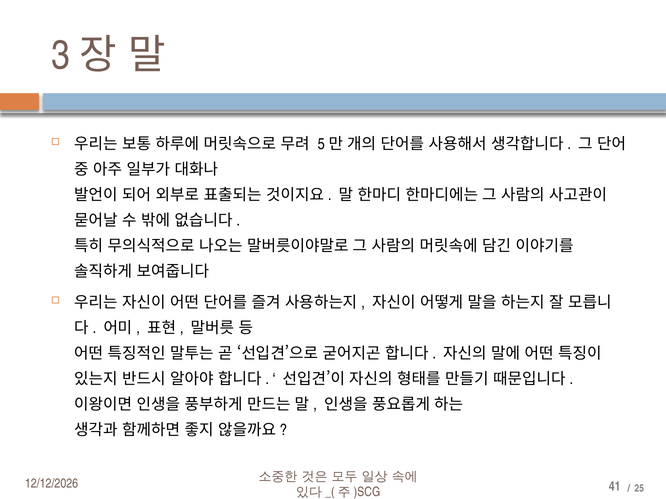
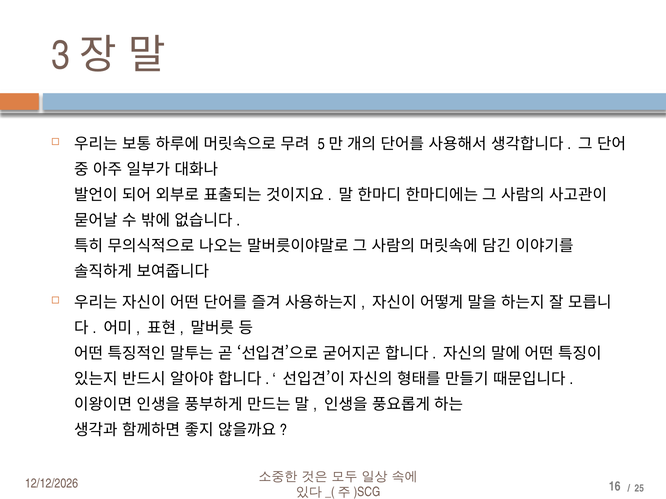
41: 41 -> 16
